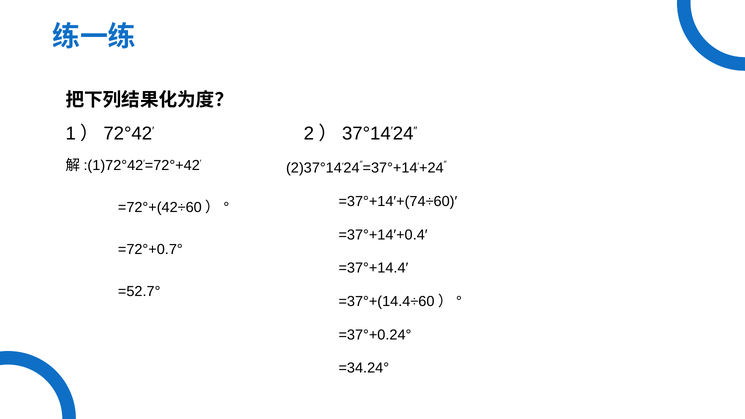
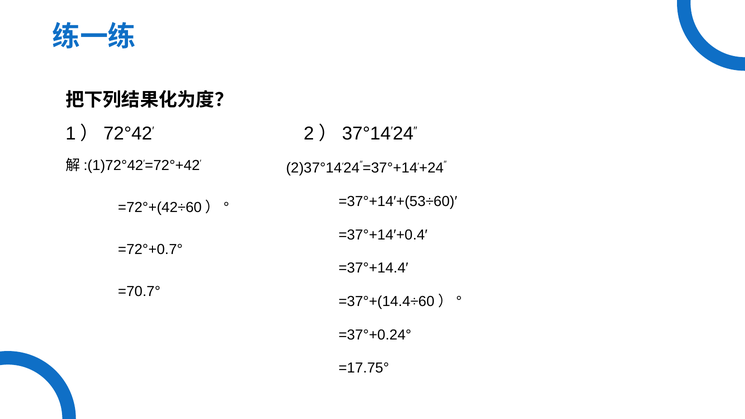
=37°+14′+(74÷60)′: =37°+14′+(74÷60)′ -> =37°+14′+(53÷60)′
=52.7°: =52.7° -> =70.7°
=34.24°: =34.24° -> =17.75°
